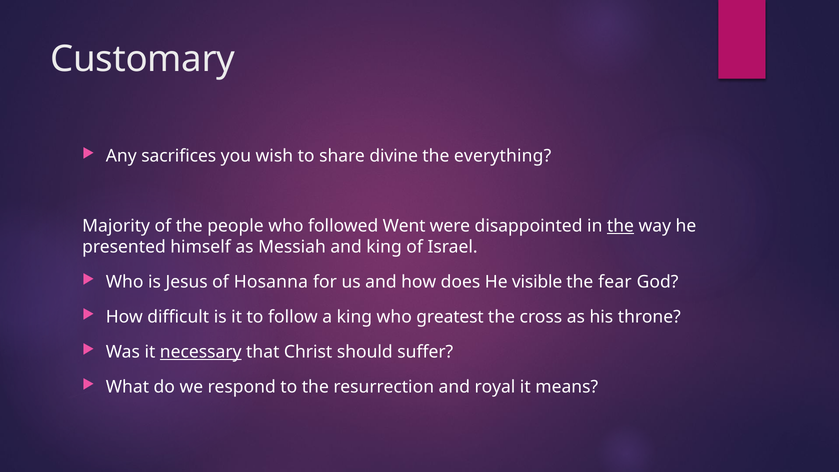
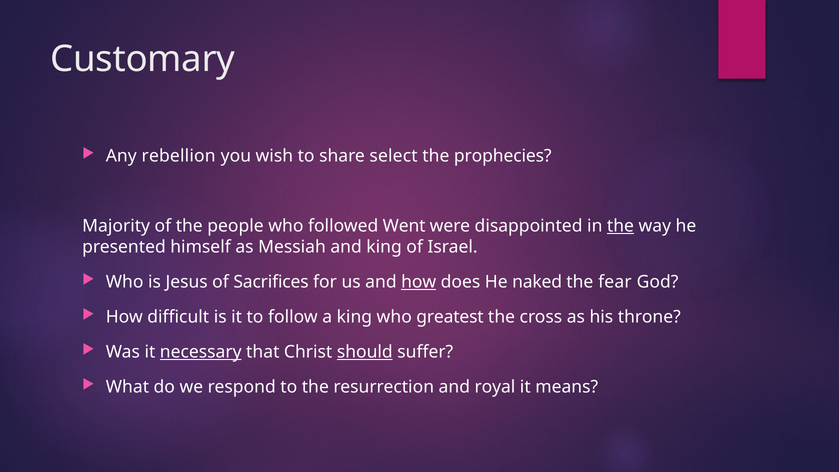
sacrifices: sacrifices -> rebellion
divine: divine -> select
everything: everything -> prophecies
Hosanna: Hosanna -> Sacrifices
how at (419, 282) underline: none -> present
visible: visible -> naked
should underline: none -> present
